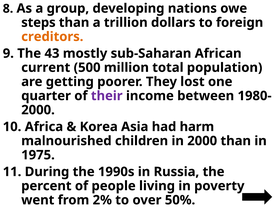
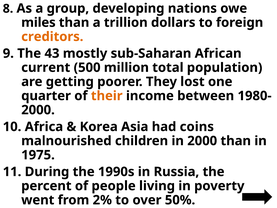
steps: steps -> miles
their colour: purple -> orange
harm: harm -> coins
